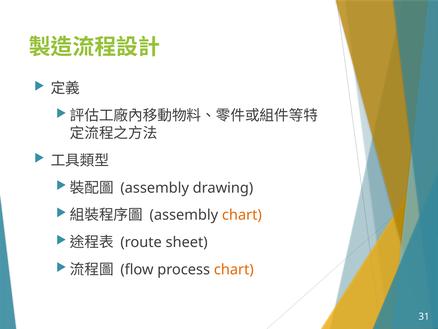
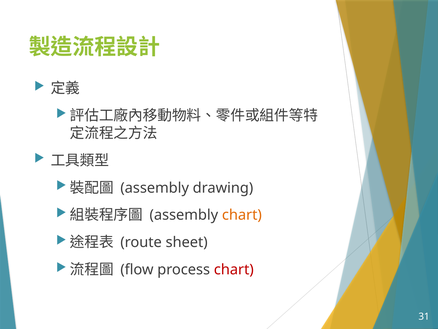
chart at (234, 269) colour: orange -> red
